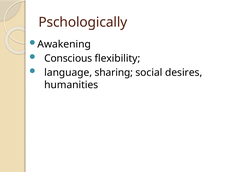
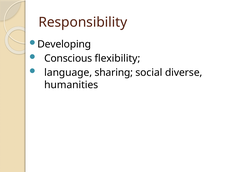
Pschologically: Pschologically -> Responsibility
Awakening: Awakening -> Developing
desires: desires -> diverse
